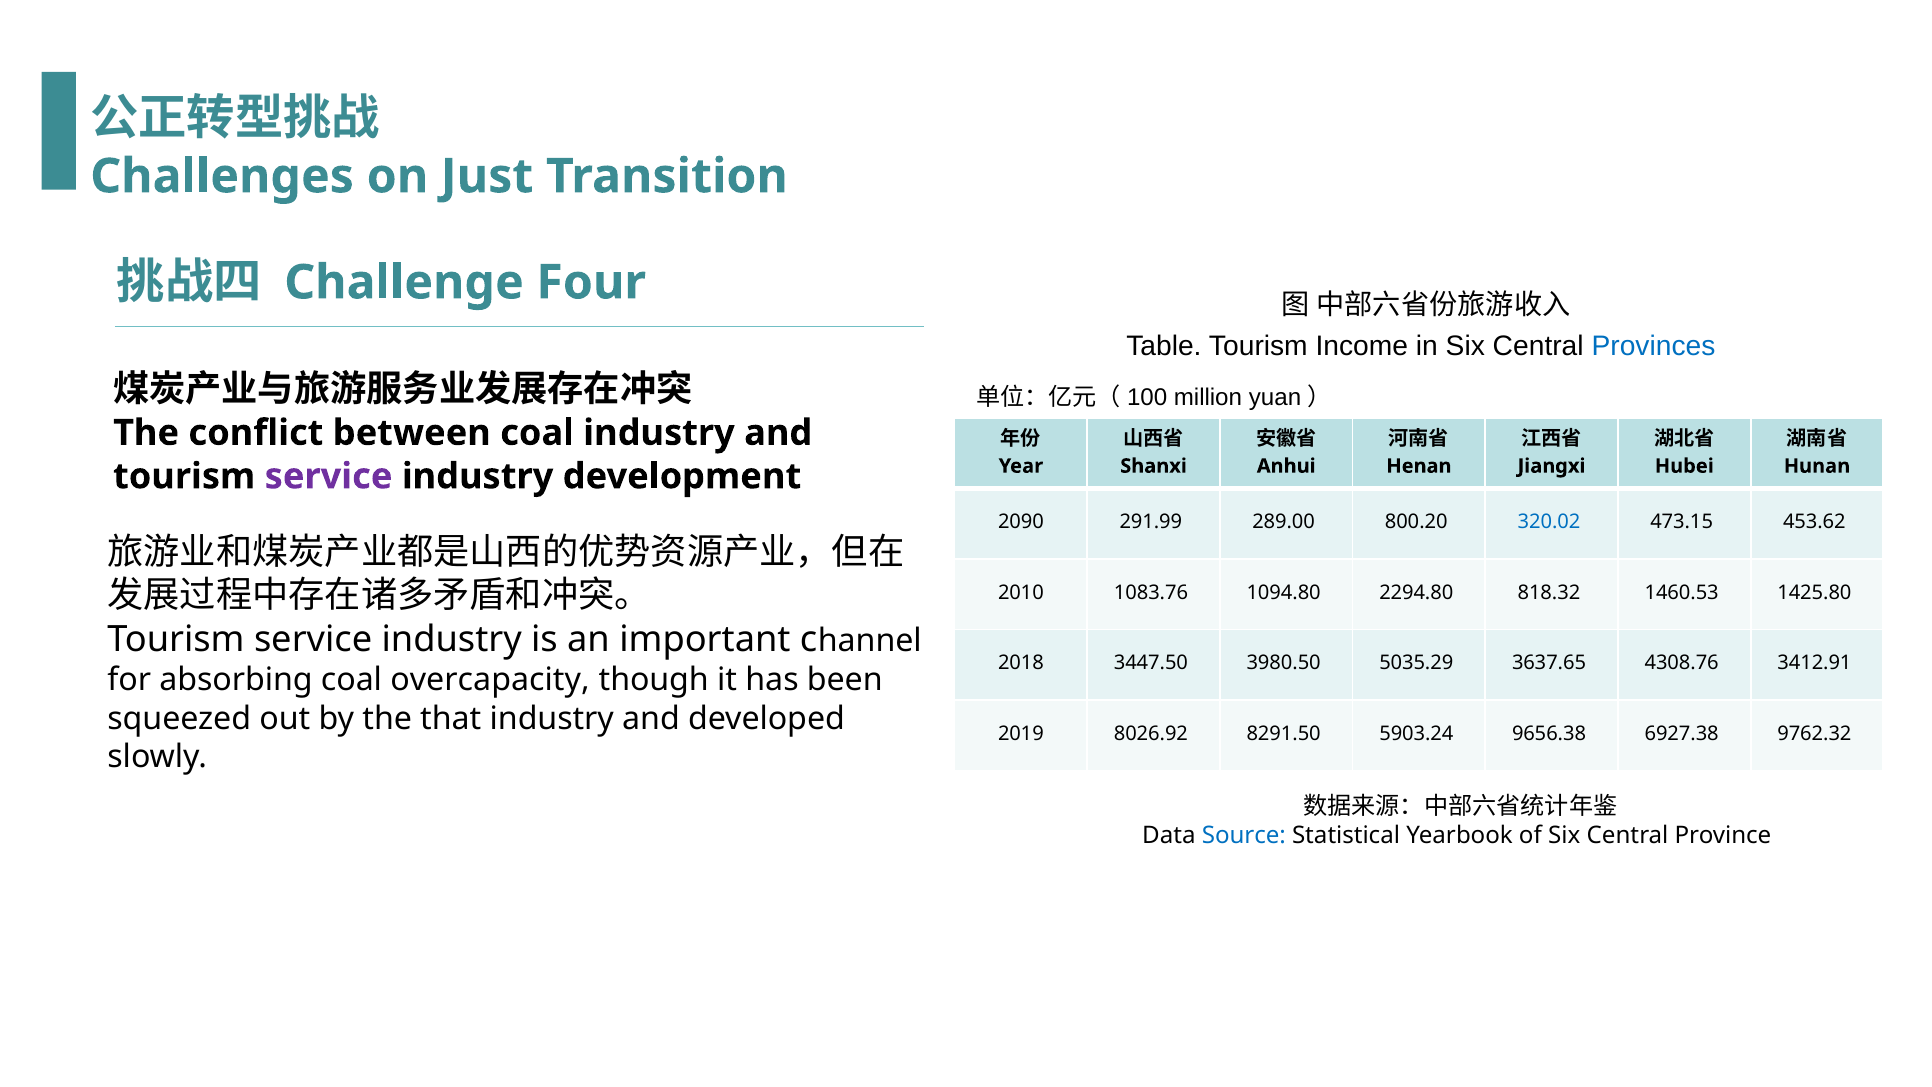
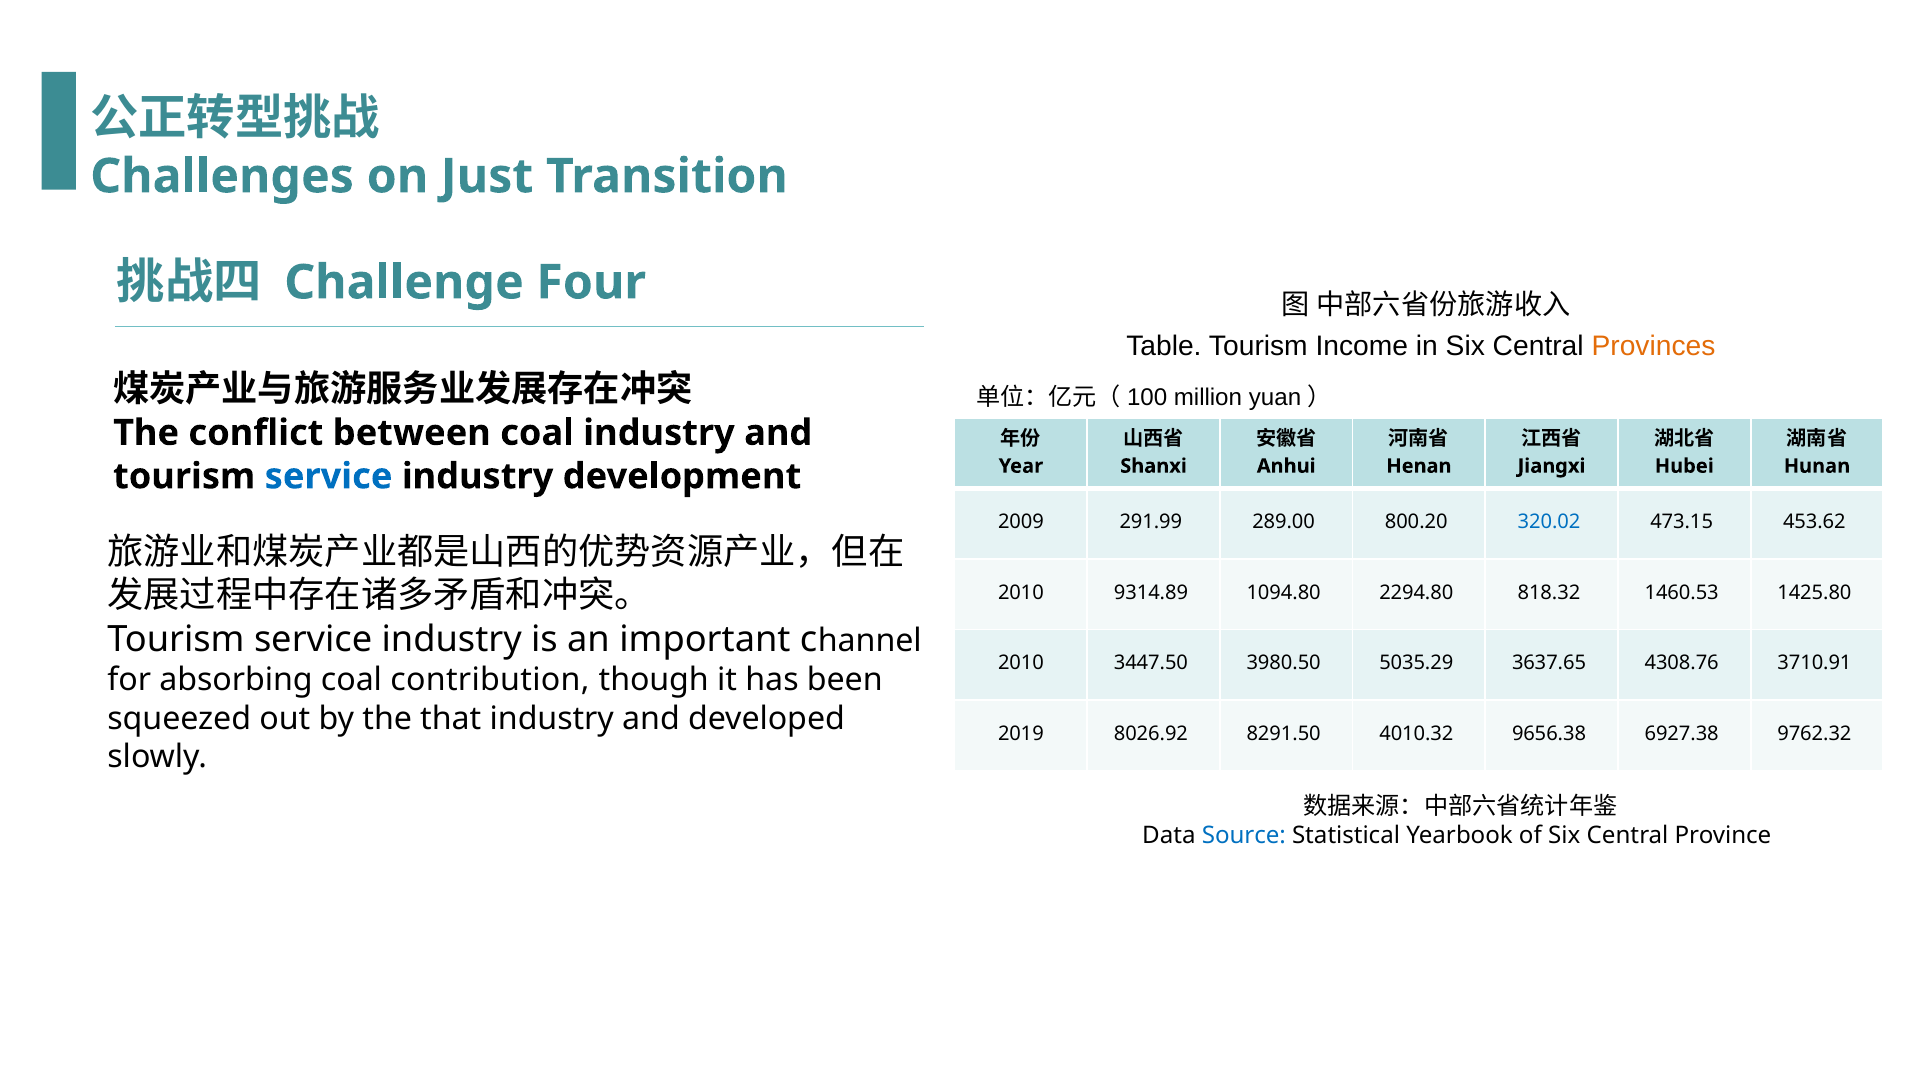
Provinces colour: blue -> orange
service at (329, 476) colour: purple -> blue
2090: 2090 -> 2009
1083.76: 1083.76 -> 9314.89
2018 at (1021, 663): 2018 -> 2010
3412.91: 3412.91 -> 3710.91
overcapacity: overcapacity -> contribution
5903.24: 5903.24 -> 4010.32
